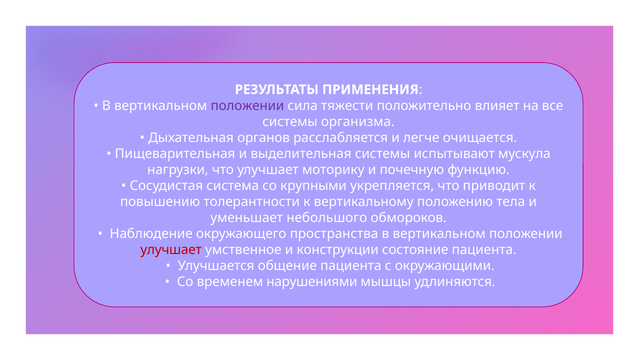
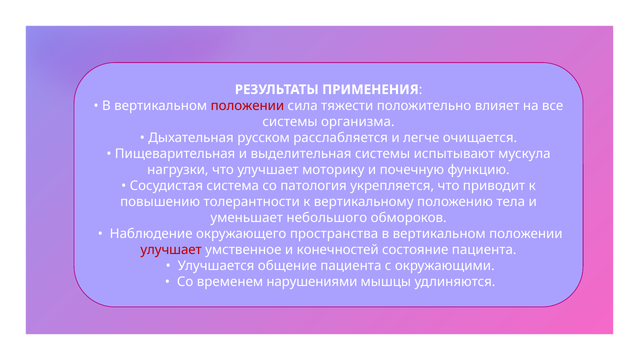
положении at (247, 105) colour: purple -> red
органов: органов -> русском
крупными: крупными -> патология
конструкции: конструкции -> конечностей
